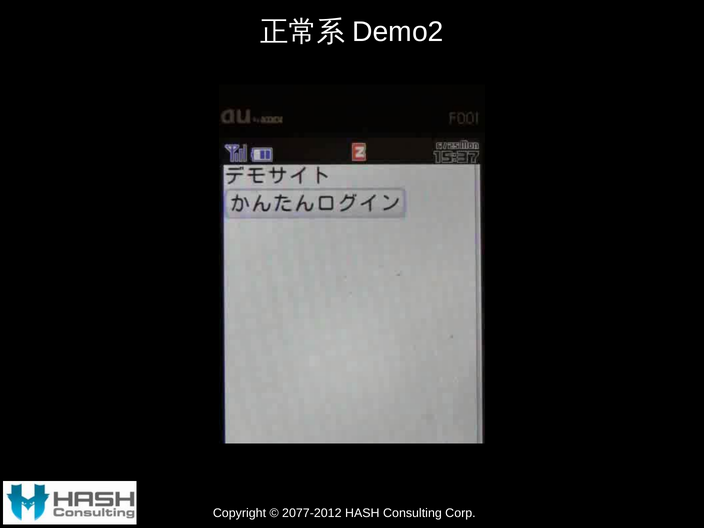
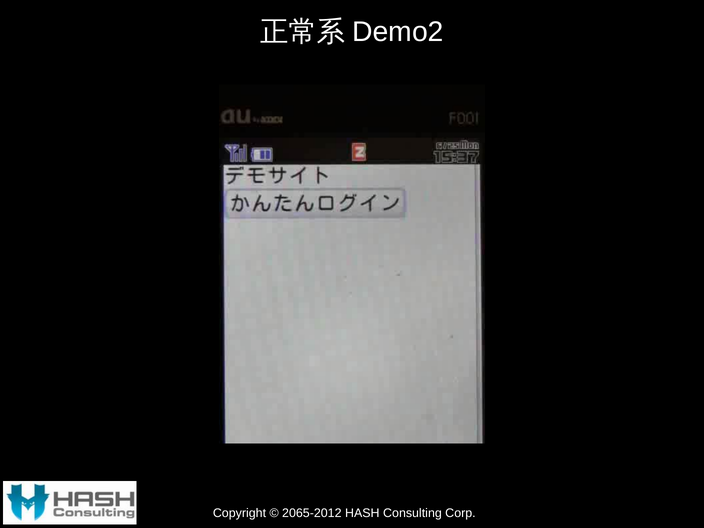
2077-2012: 2077-2012 -> 2065-2012
